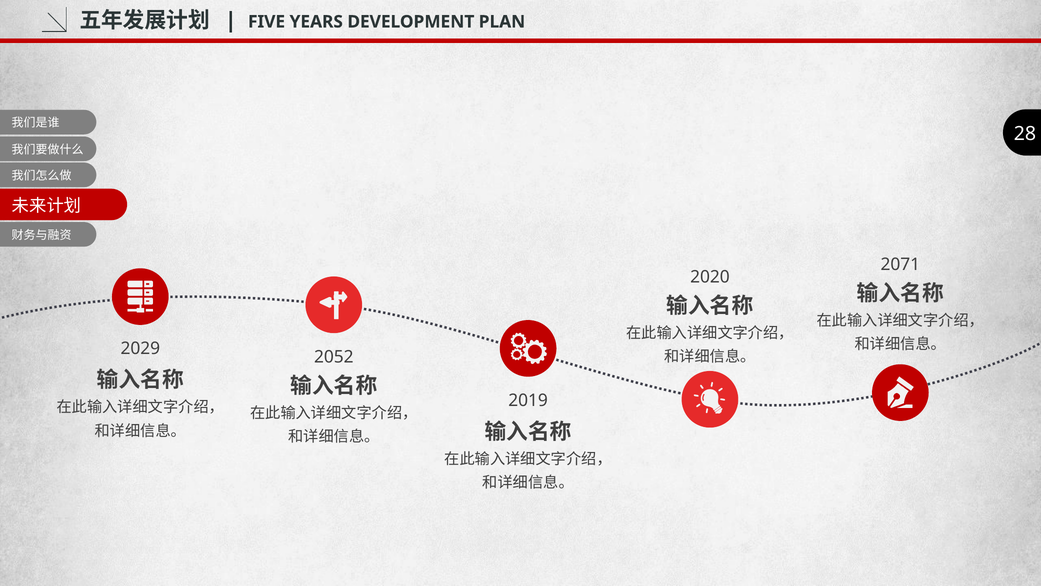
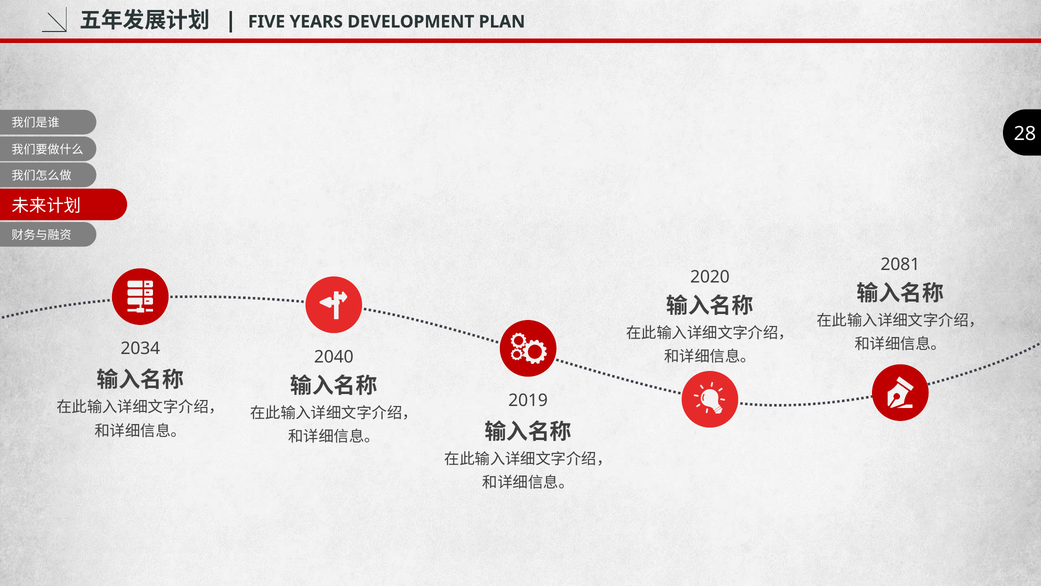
2071: 2071 -> 2081
2029: 2029 -> 2034
2052: 2052 -> 2040
